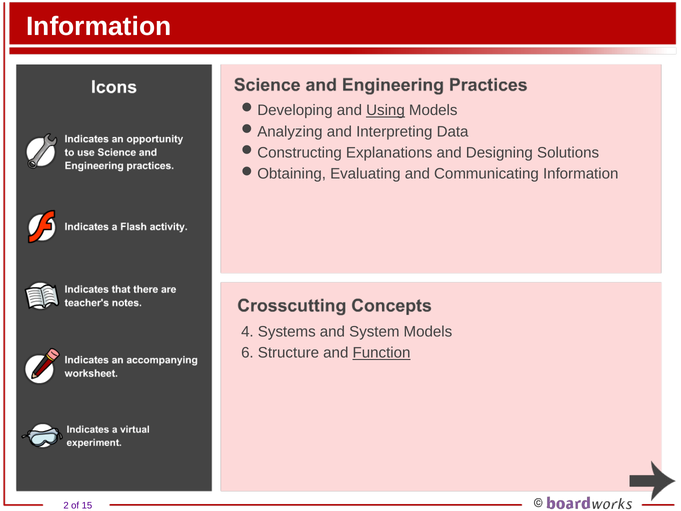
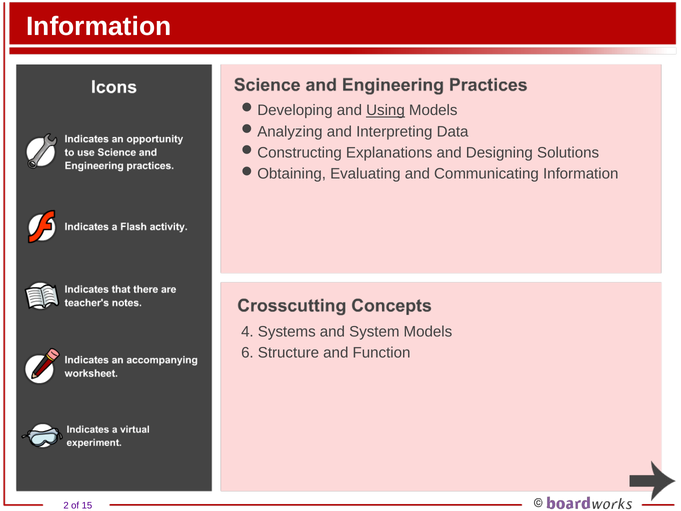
Function underline: present -> none
